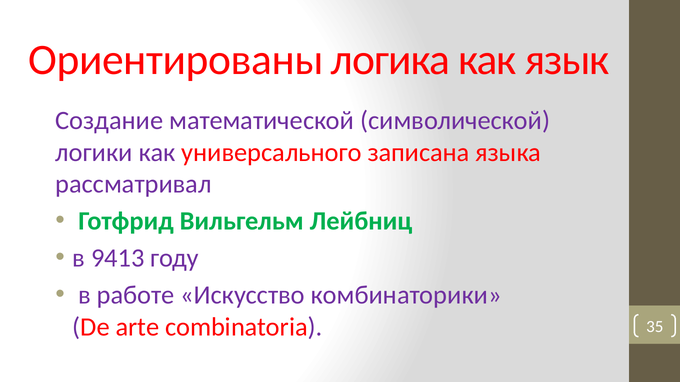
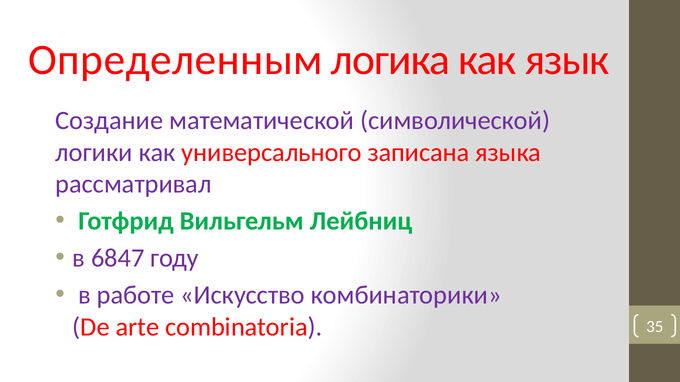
Ориентированы: Ориентированы -> Определенным
9413: 9413 -> 6847
